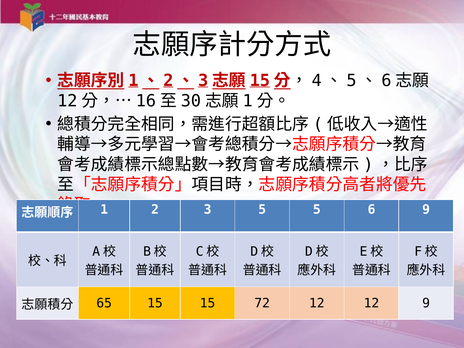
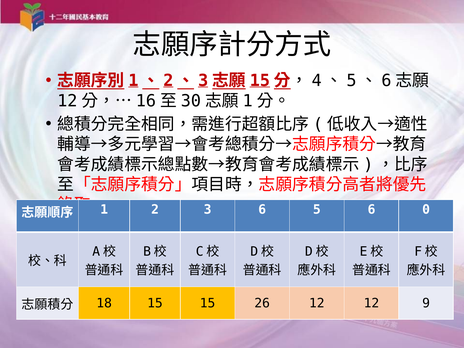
3 5: 5 -> 6
6 9: 9 -> 0
65: 65 -> 18
72: 72 -> 26
